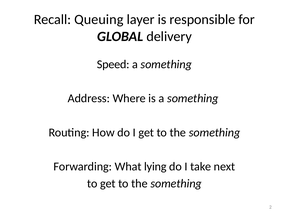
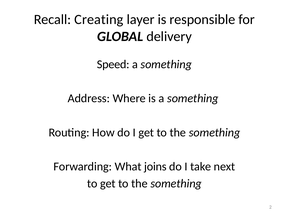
Queuing: Queuing -> Creating
lying: lying -> joins
